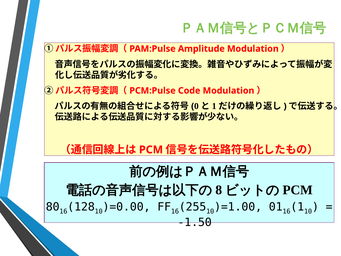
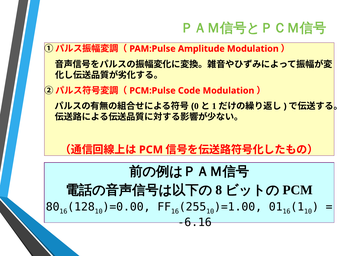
-1.50: -1.50 -> -6.16
